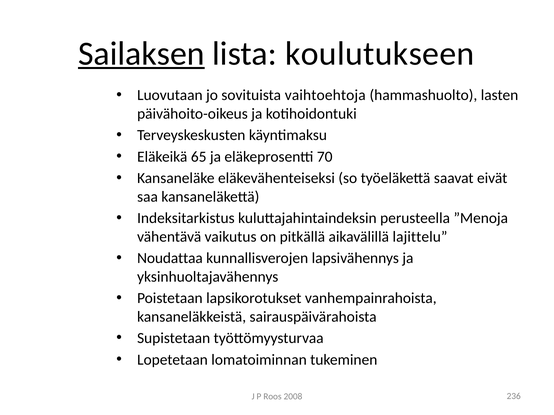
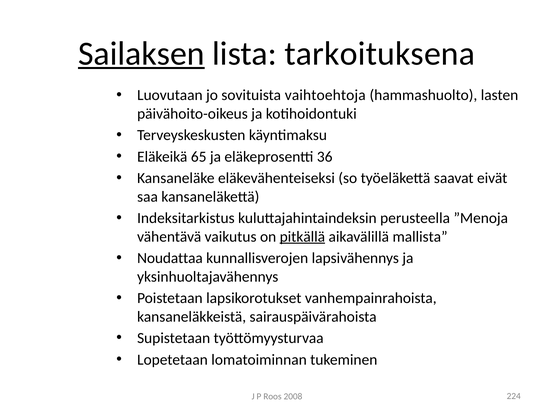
koulutukseen: koulutukseen -> tarkoituksena
70: 70 -> 36
pitkällä underline: none -> present
lajittelu: lajittelu -> mallista
236: 236 -> 224
